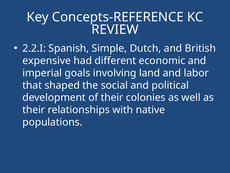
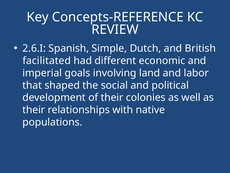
2.2.I: 2.2.I -> 2.6.I
expensive: expensive -> facilitated
